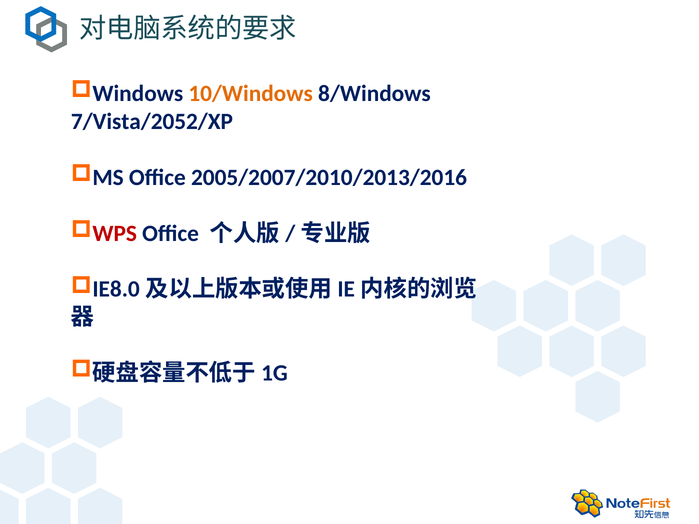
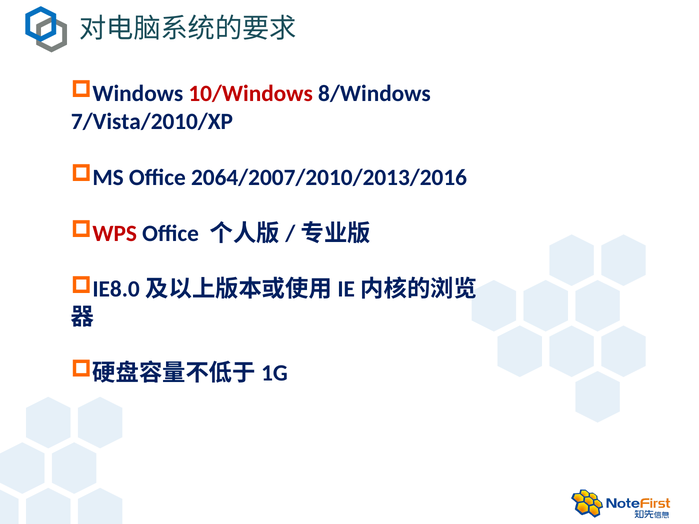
10/Windows colour: orange -> red
7/Vista/2052/XP: 7/Vista/2052/XP -> 7/Vista/2010/XP
2005/2007/2010/2013/2016: 2005/2007/2010/2013/2016 -> 2064/2007/2010/2013/2016
